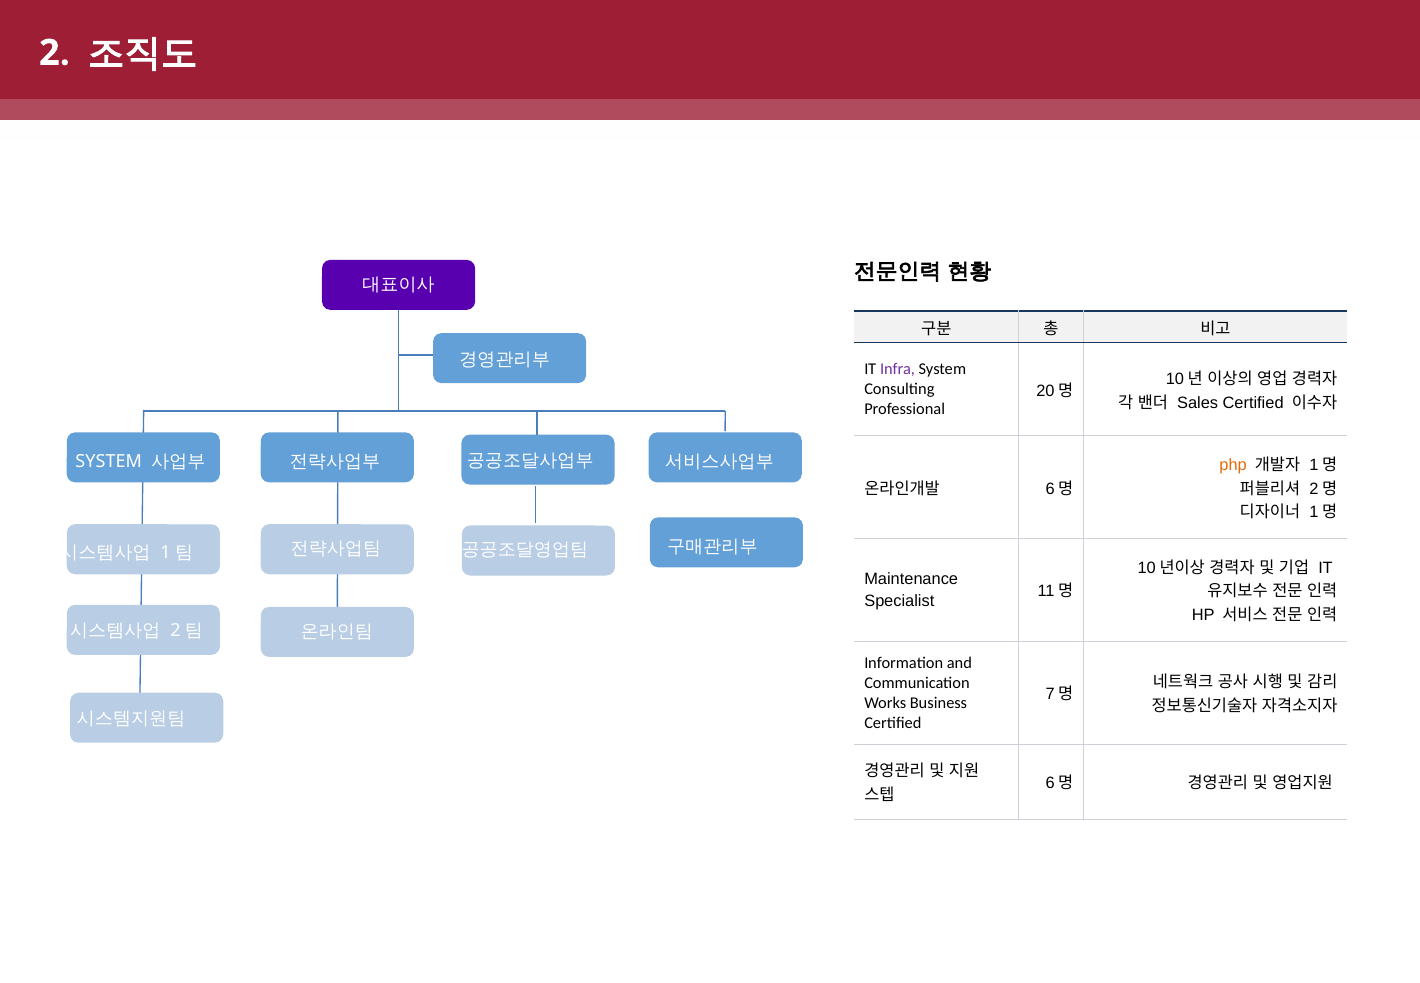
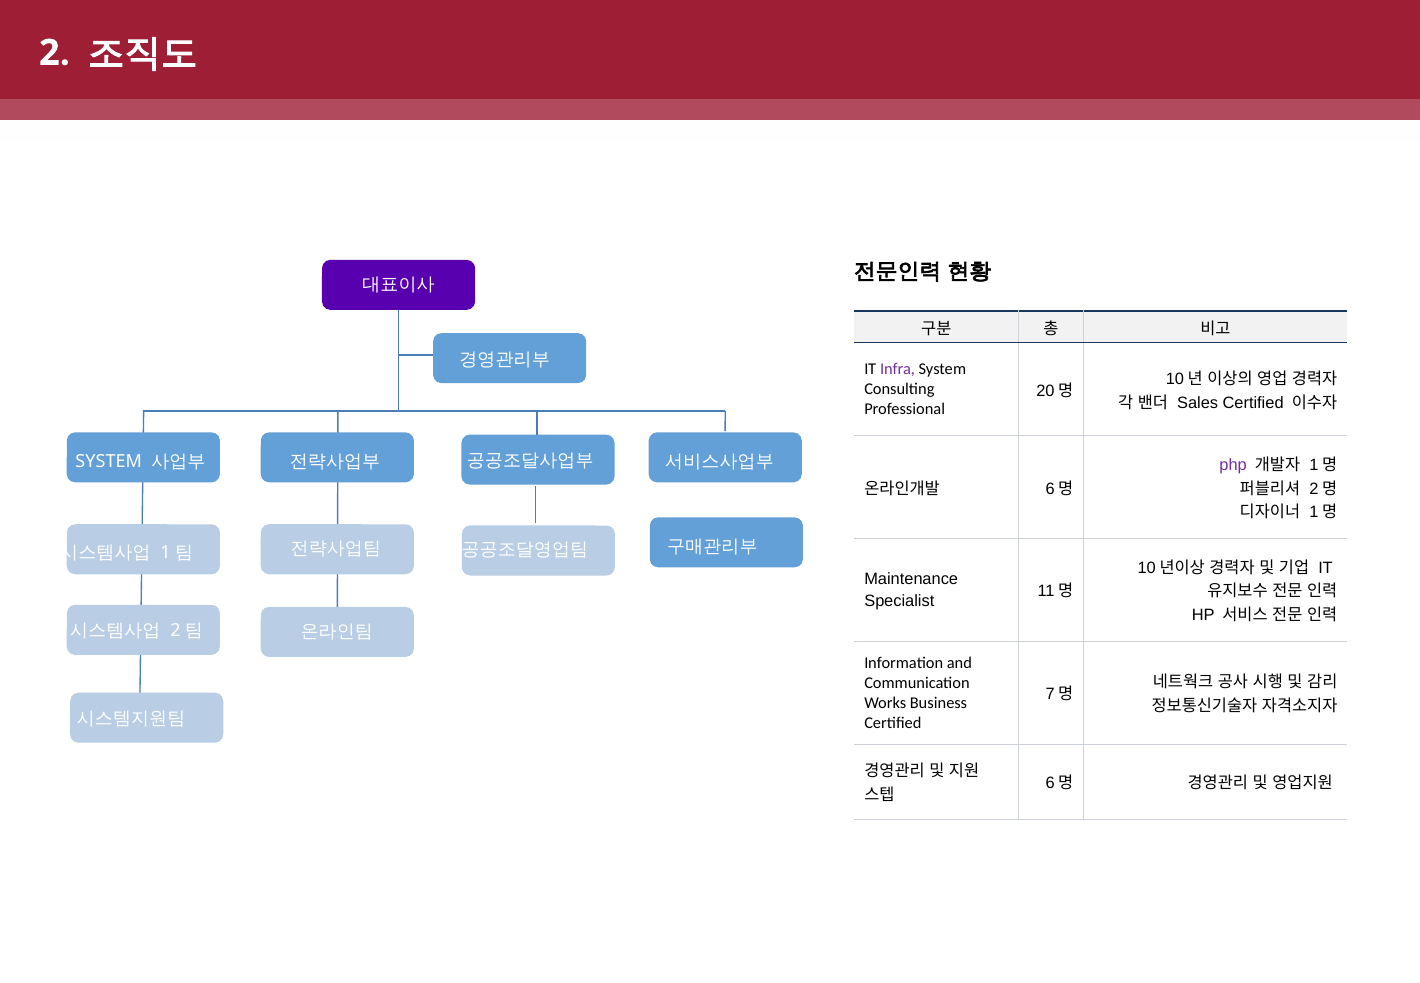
php colour: orange -> purple
